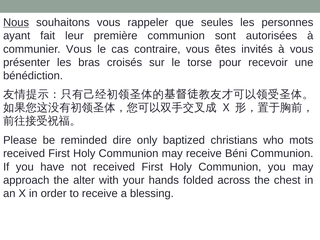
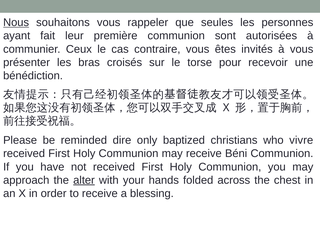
communier Vous: Vous -> Ceux
mots: mots -> vivre
alter underline: none -> present
